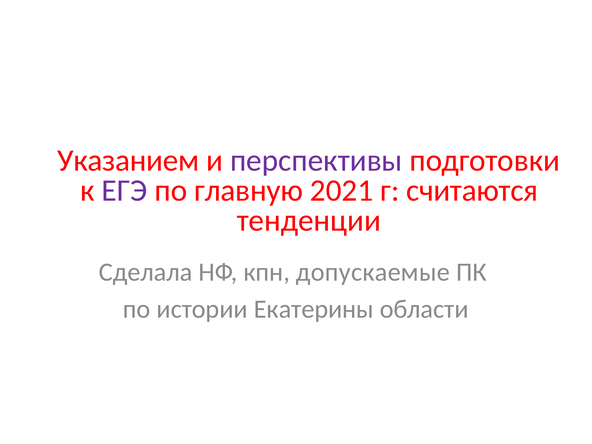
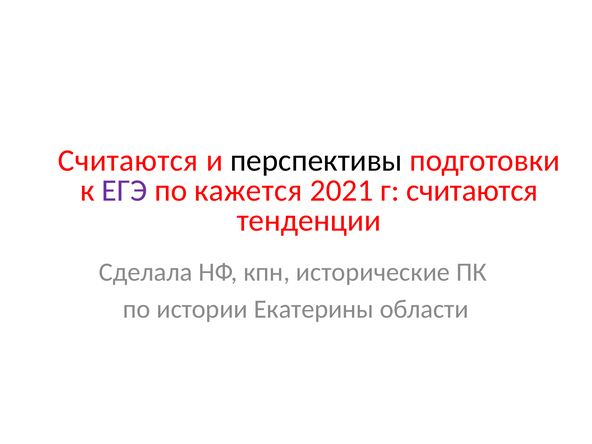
Указанием at (128, 161): Указанием -> Считаются
перспективы colour: purple -> black
главную: главную -> кажется
допускаемые: допускаемые -> исторические
